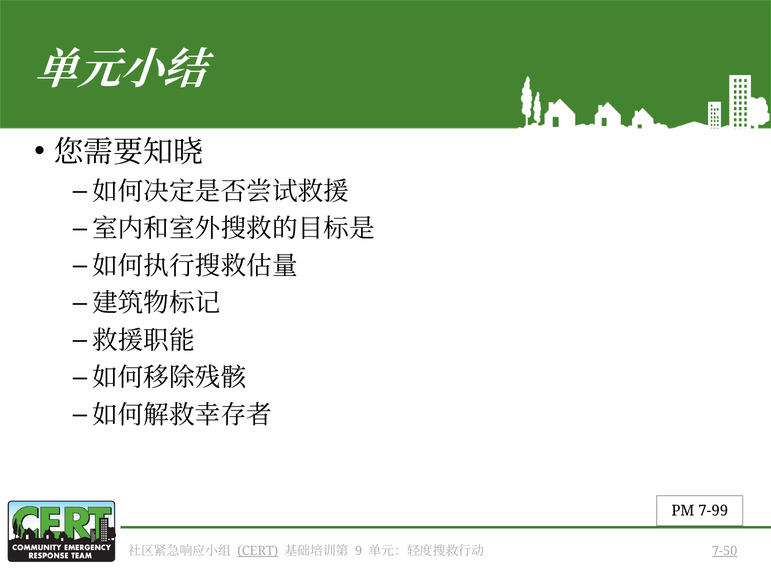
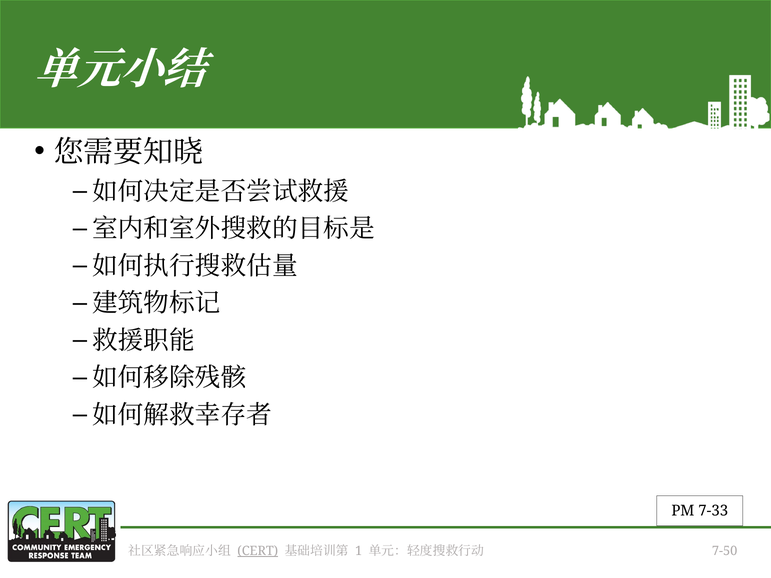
7-99: 7-99 -> 7-33
9: 9 -> 1
7-50 underline: present -> none
